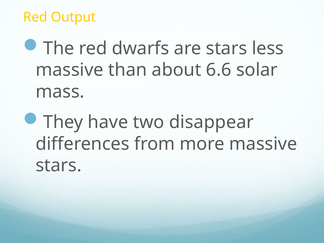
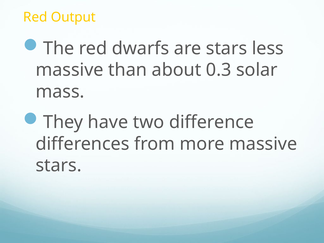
6.6: 6.6 -> 0.3
disappear: disappear -> difference
